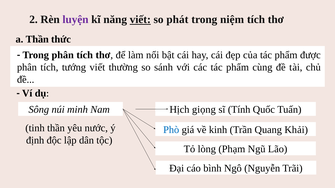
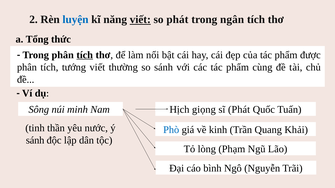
luyện colour: purple -> blue
niệm: niệm -> ngân
a Thần: Thần -> Tổng
tích at (85, 55) underline: none -> present
sĩ Tính: Tính -> Phát
định at (35, 141): định -> sánh
